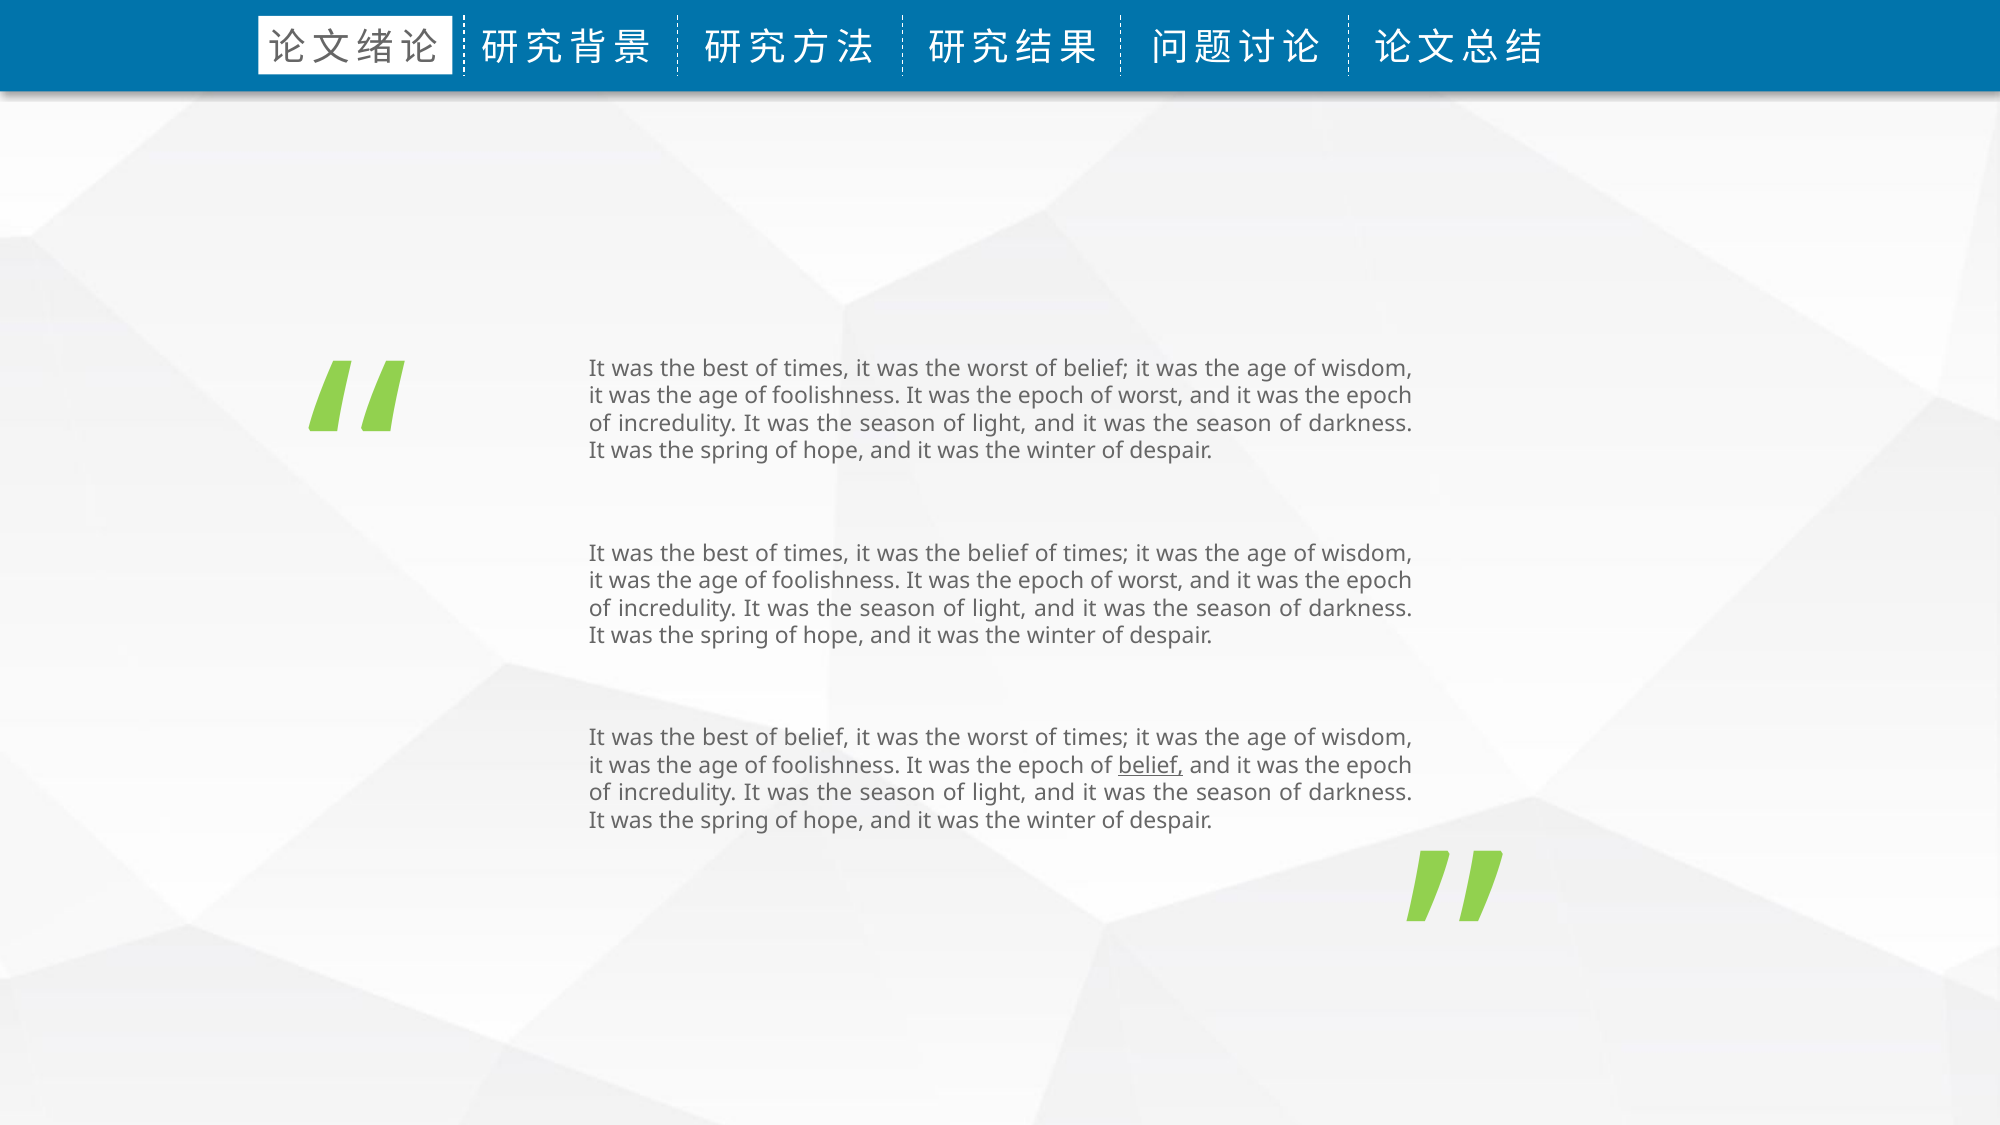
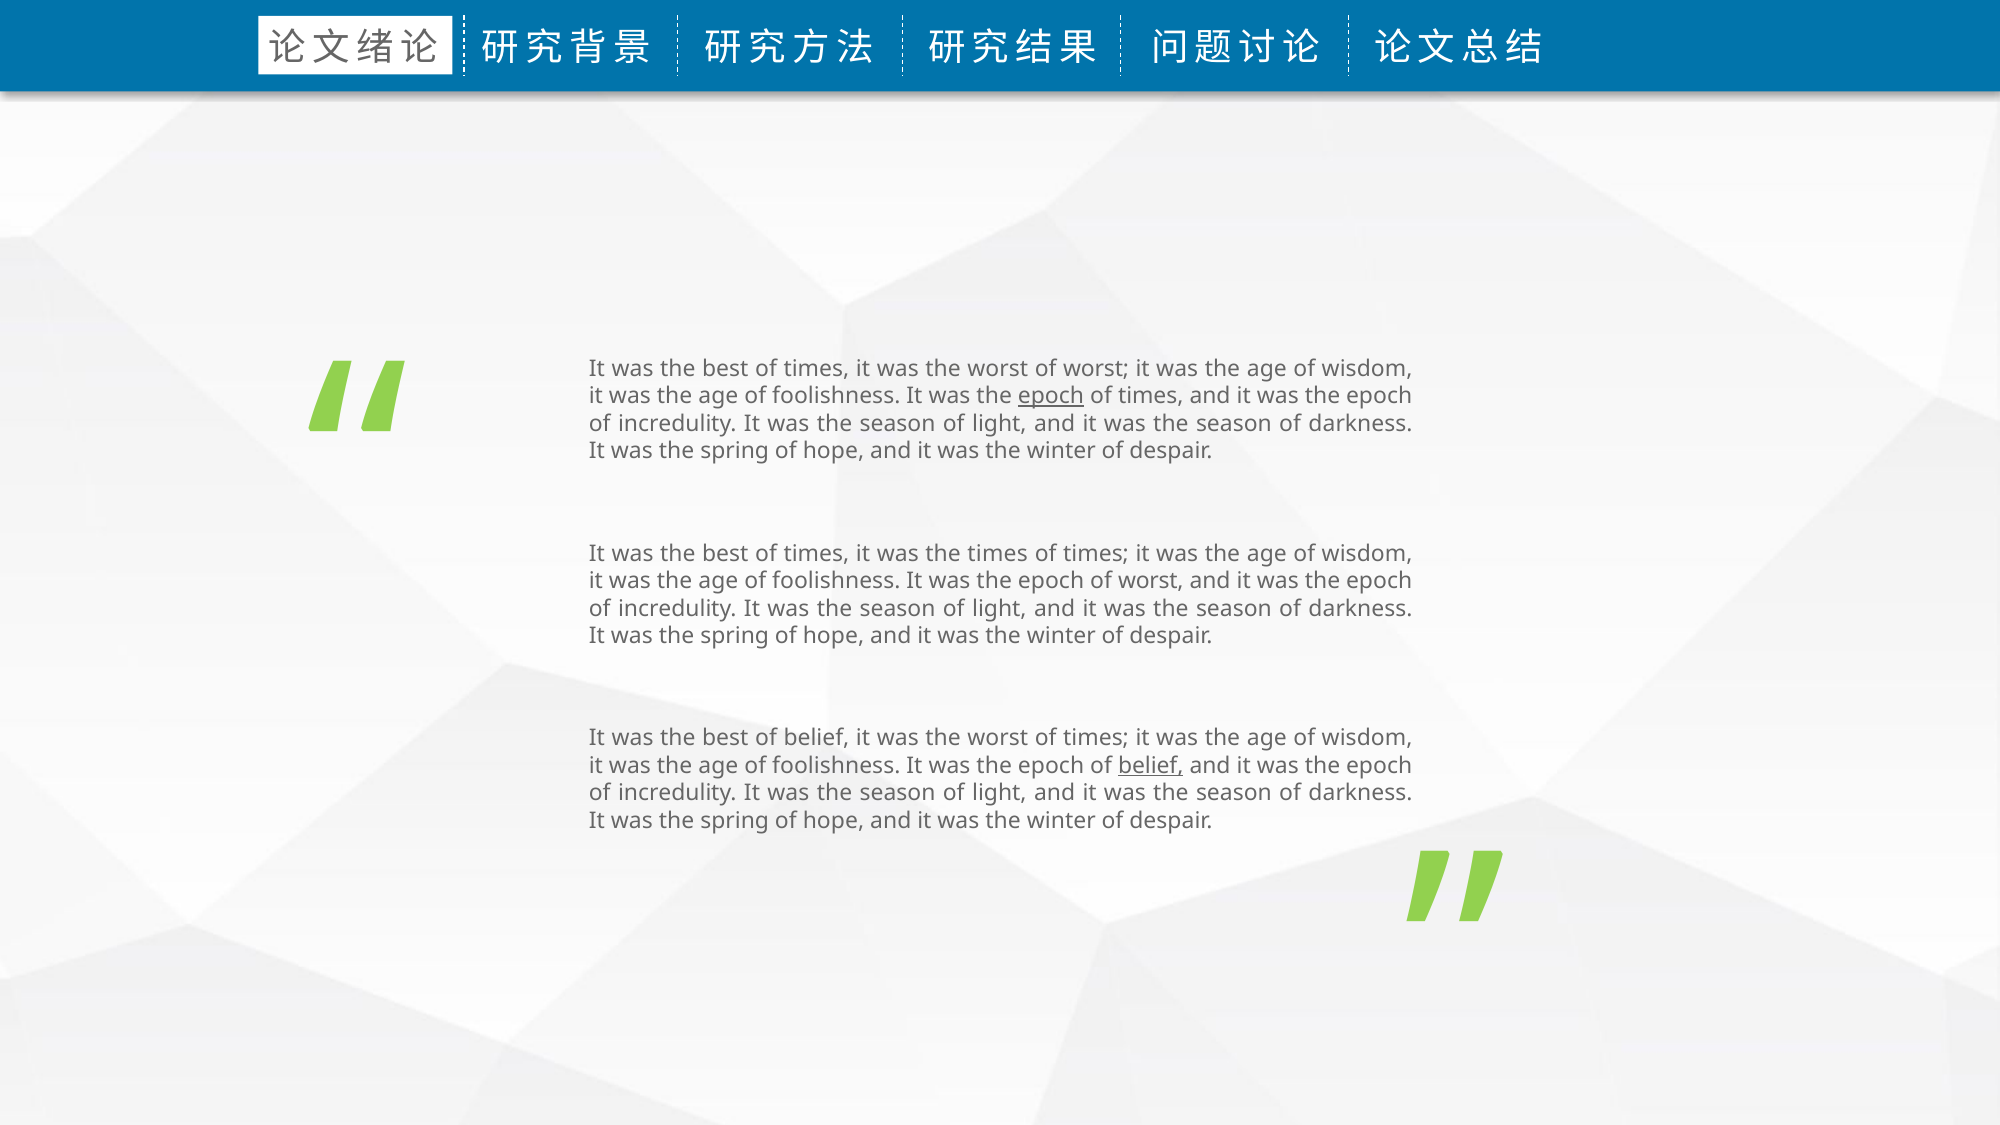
worst of belief: belief -> worst
epoch at (1051, 396) underline: none -> present
worst at (1151, 396): worst -> times
the belief: belief -> times
